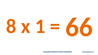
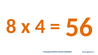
1: 1 -> 4
66: 66 -> 56
